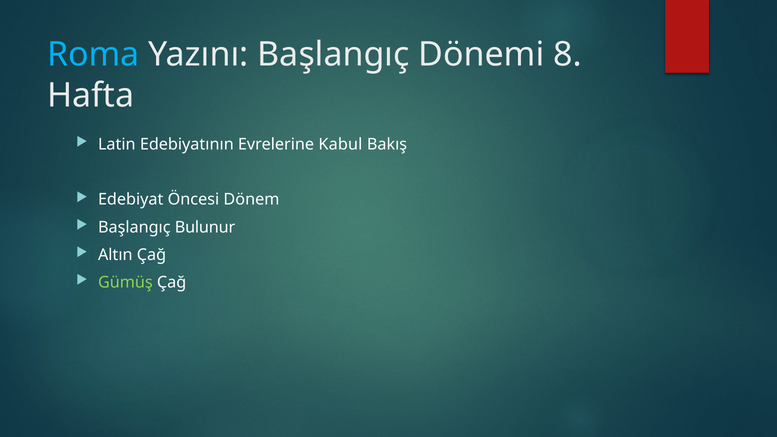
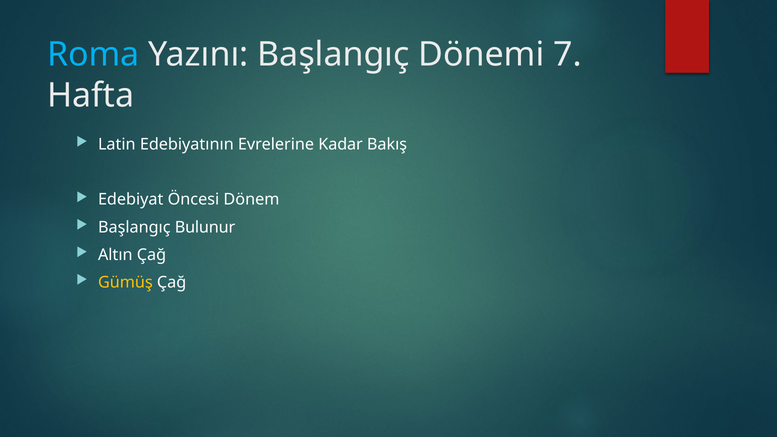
8: 8 -> 7
Kabul: Kabul -> Kadar
Gümüş colour: light green -> yellow
